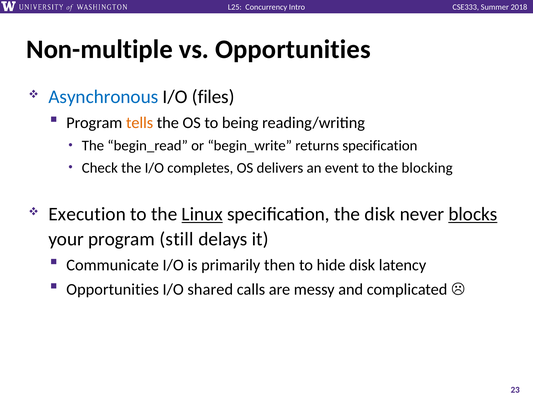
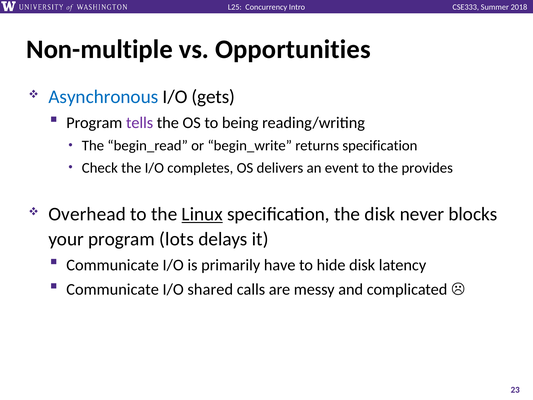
files: files -> gets
tells colour: orange -> purple
blocking: blocking -> provides
Execution: Execution -> Overhead
blocks underline: present -> none
still: still -> lots
then: then -> have
Opportunities at (113, 289): Opportunities -> Communicate
